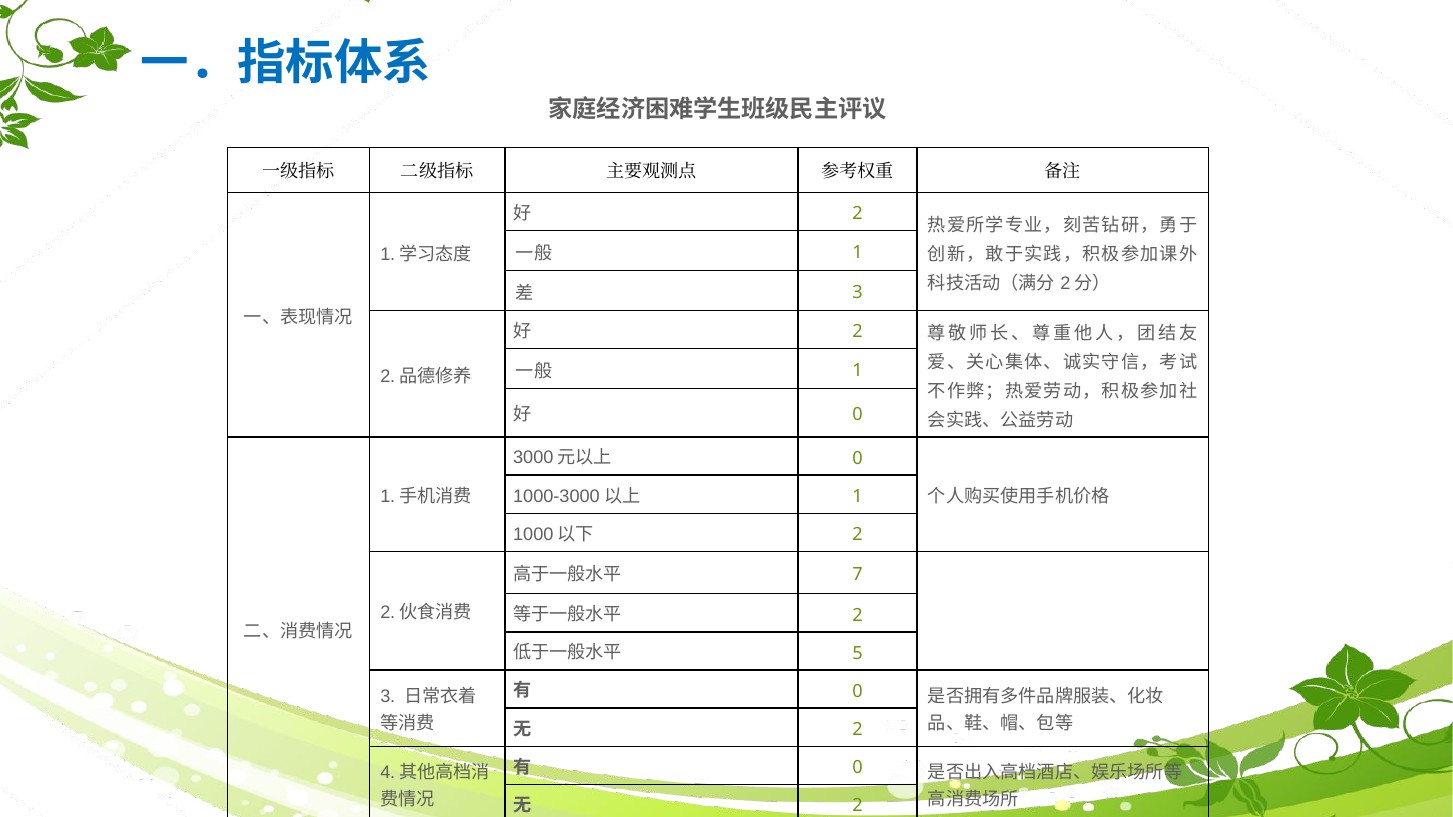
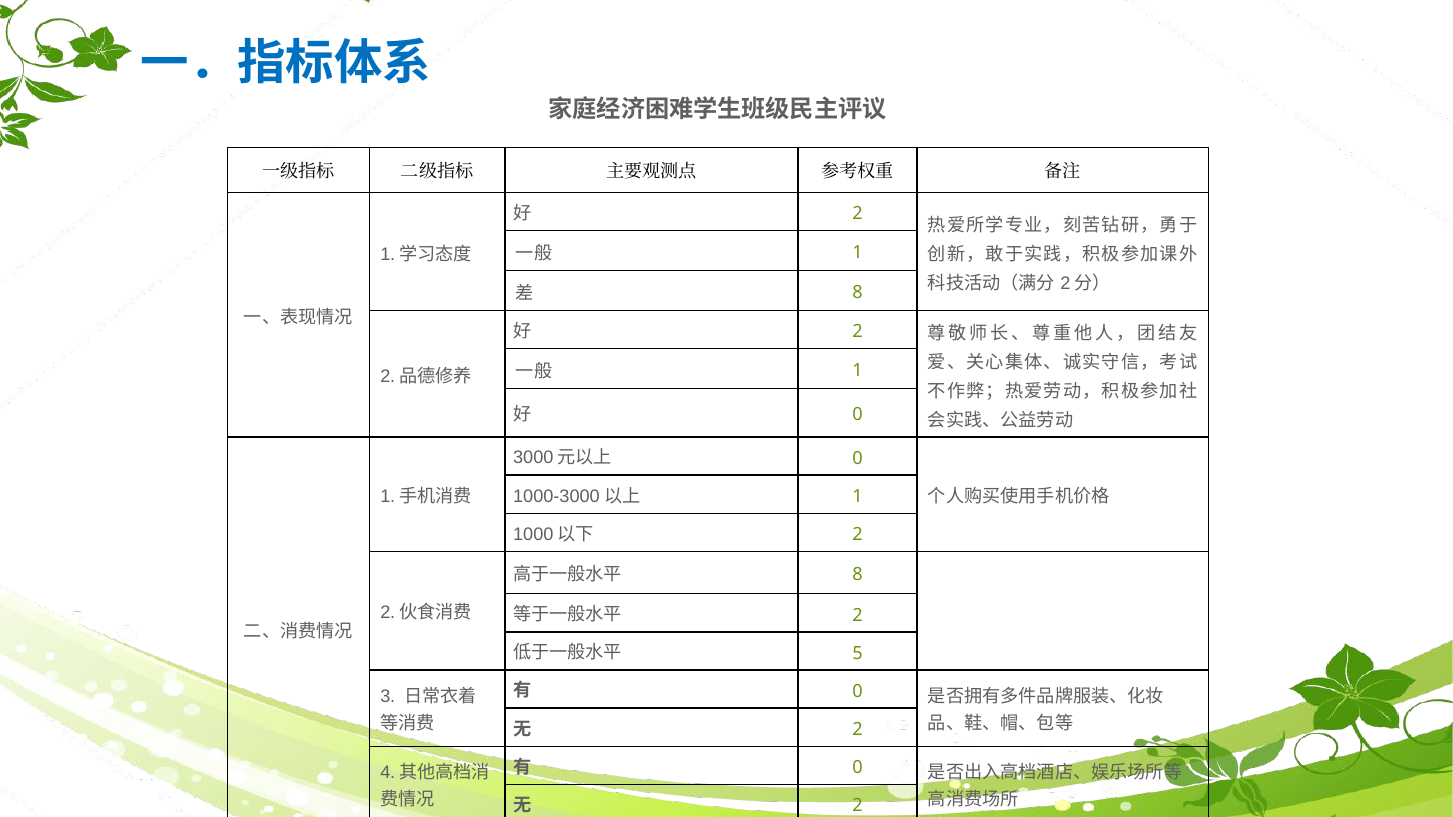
3 at (858, 293): 3 -> 8
7 at (858, 575): 7 -> 8
